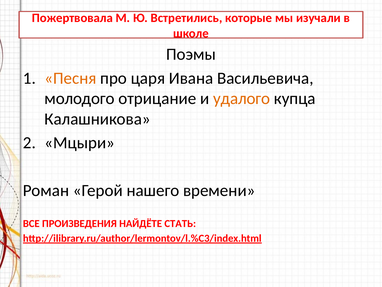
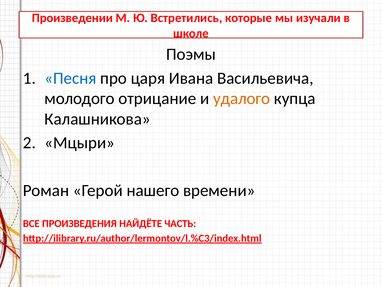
Пожертвовала: Пожертвовала -> Произведении
Песня colour: orange -> blue
СТАТЬ: СТАТЬ -> ЧАСТЬ
